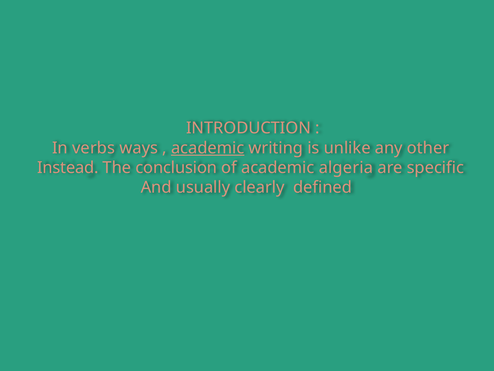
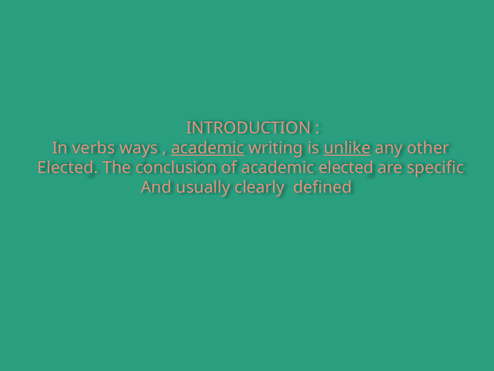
unlike underline: none -> present
Instead at (68, 168): Instead -> Elected
academic algeria: algeria -> elected
